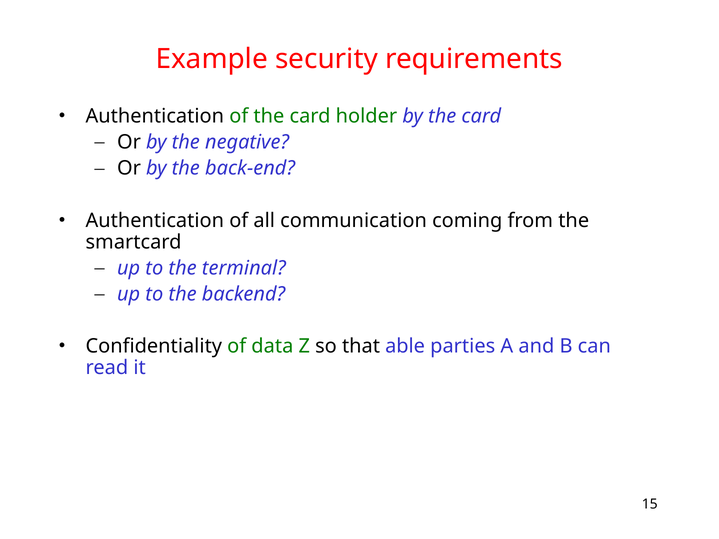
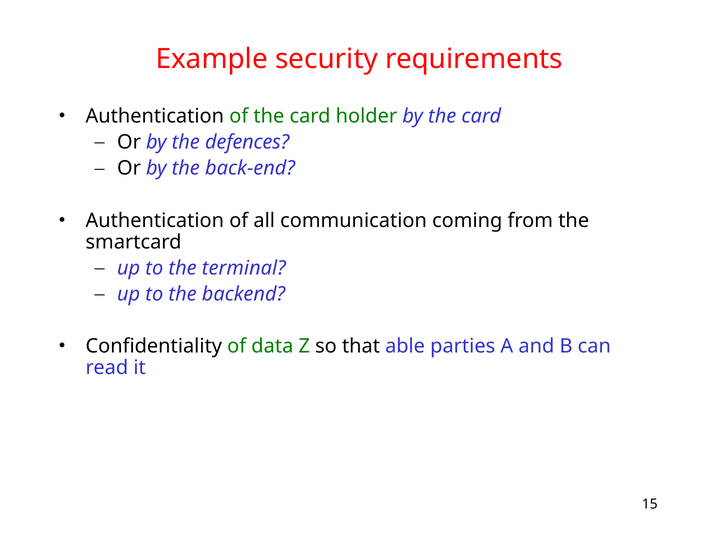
negative: negative -> defences
